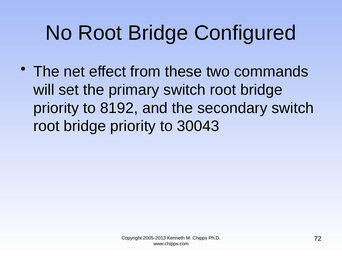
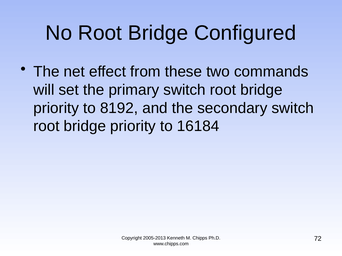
30043: 30043 -> 16184
